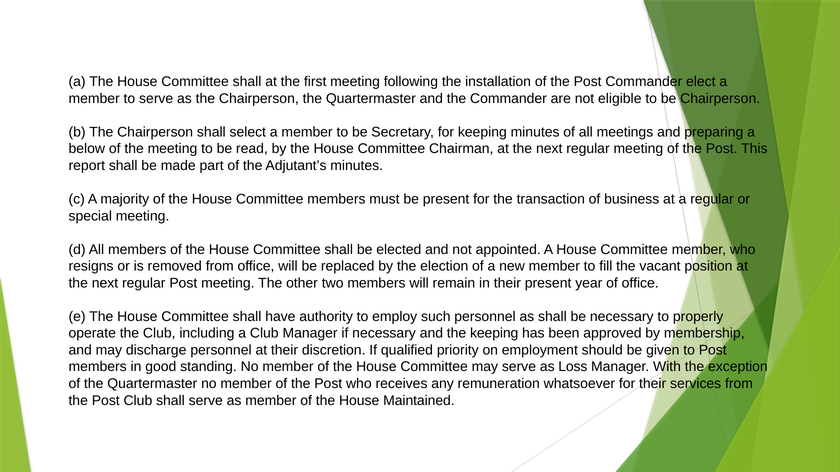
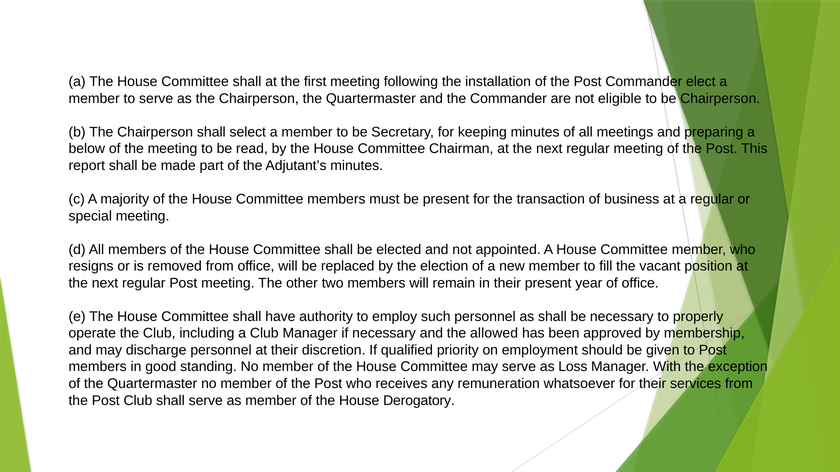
the keeping: keeping -> allowed
Maintained: Maintained -> Derogatory
